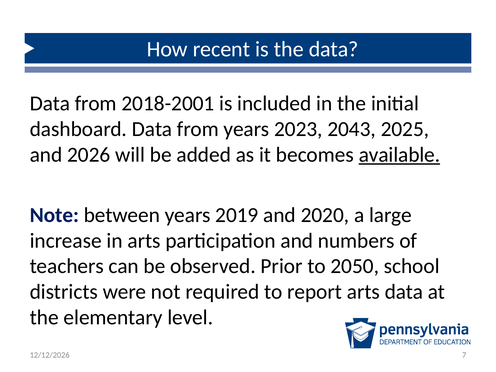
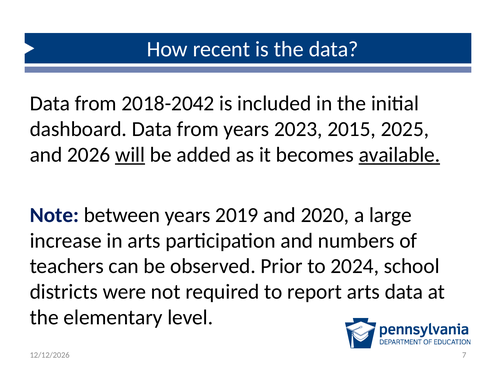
2018-2001: 2018-2001 -> 2018-2042
2043: 2043 -> 2015
will underline: none -> present
2050: 2050 -> 2024
